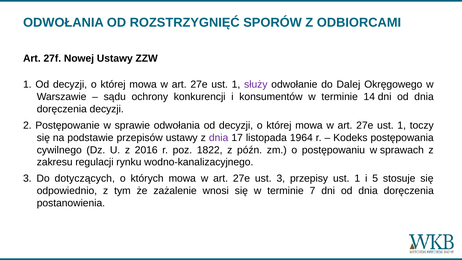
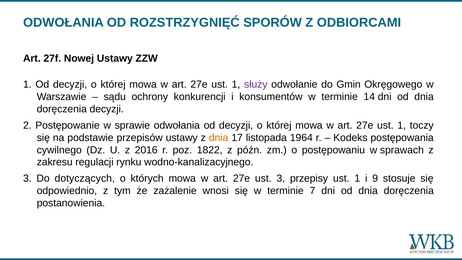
Dalej: Dalej -> Gmin
dnia at (219, 138) colour: purple -> orange
5: 5 -> 9
